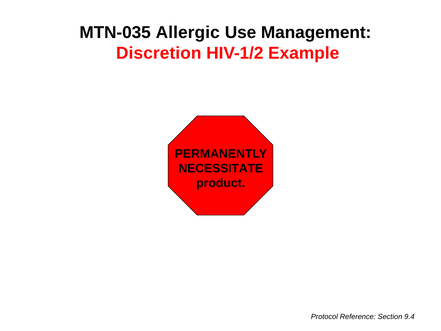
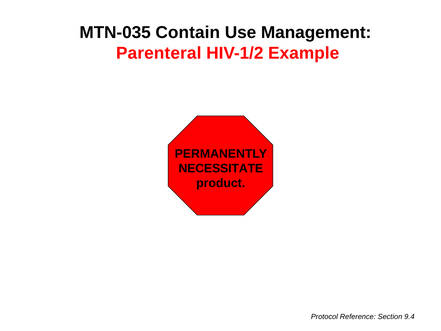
Allergic: Allergic -> Contain
Discretion: Discretion -> Parenteral
